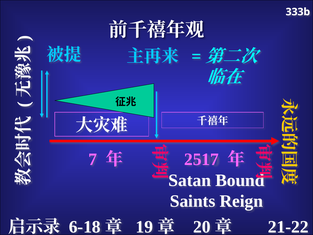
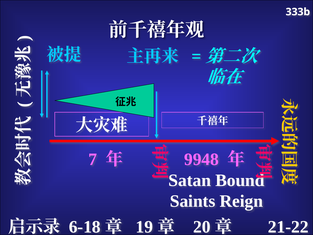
2517: 2517 -> 9948
